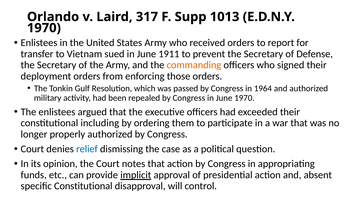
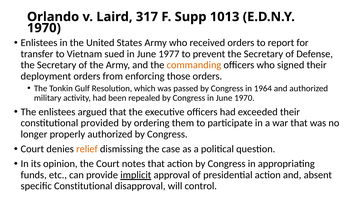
1911: 1911 -> 1977
including: including -> provided
relief colour: blue -> orange
